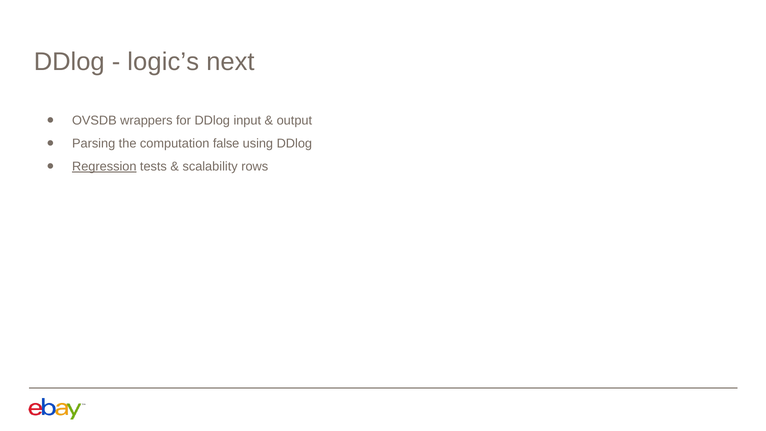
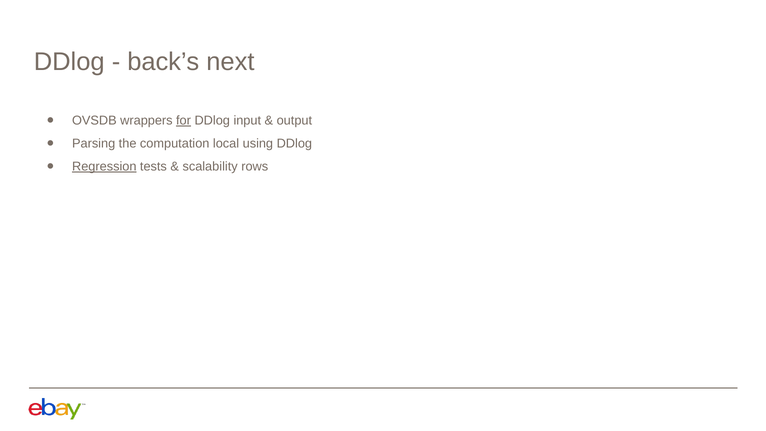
logic’s: logic’s -> back’s
for underline: none -> present
false: false -> local
